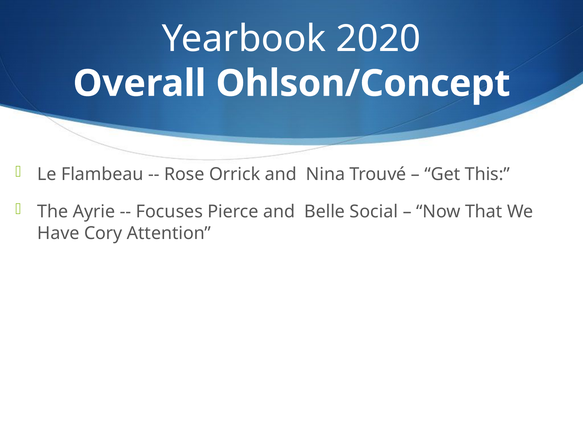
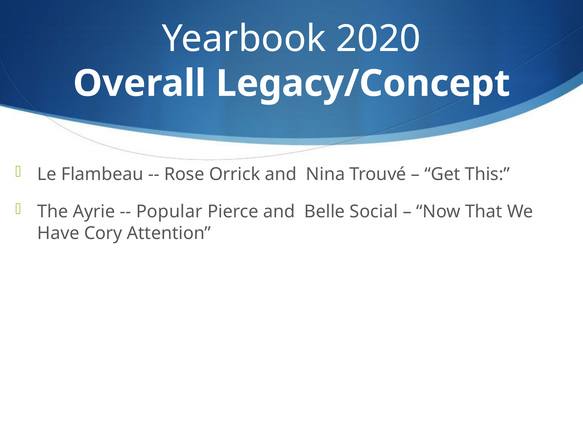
Ohlson/Concept: Ohlson/Concept -> Legacy/Concept
Focuses: Focuses -> Popular
